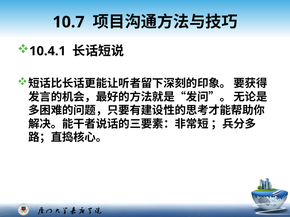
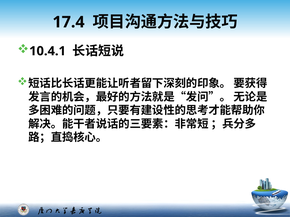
10.7: 10.7 -> 17.4
